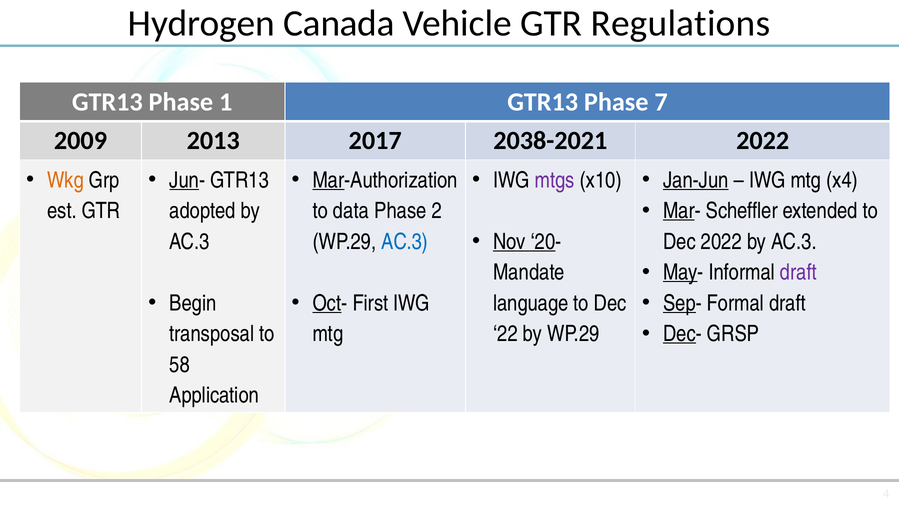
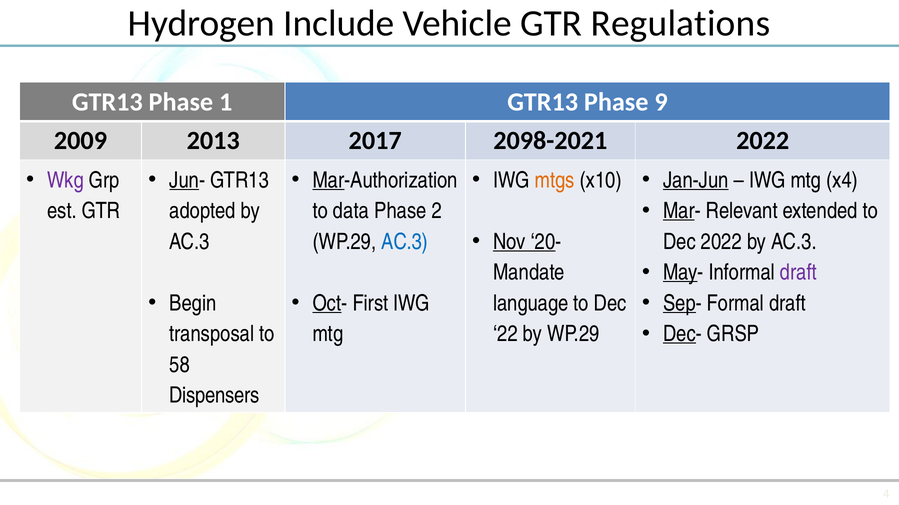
Canada: Canada -> Include
7: 7 -> 9
2038-2021: 2038-2021 -> 2098-2021
Wkg colour: orange -> purple
mtgs colour: purple -> orange
Scheffler: Scheffler -> Relevant
Application: Application -> Dispensers
